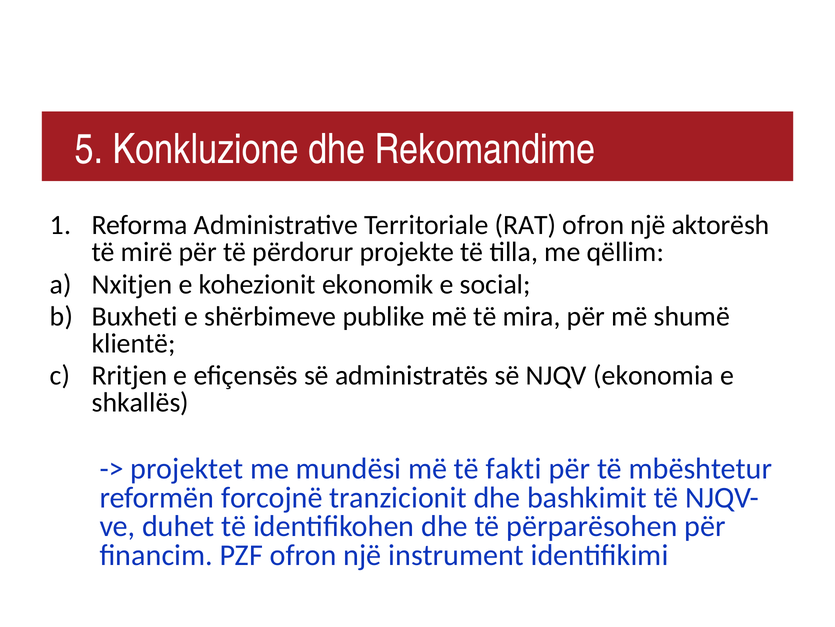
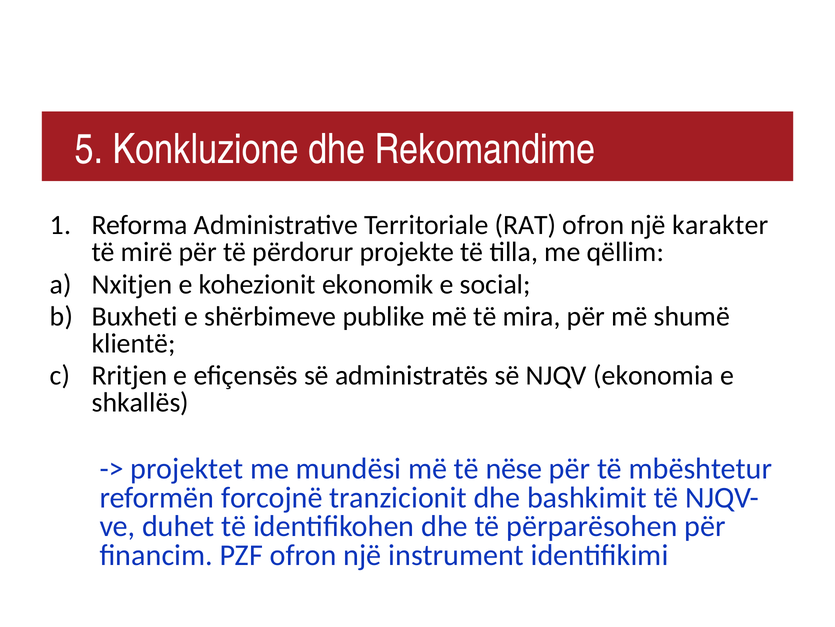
aktorësh: aktorësh -> karakter
fakti: fakti -> nëse
